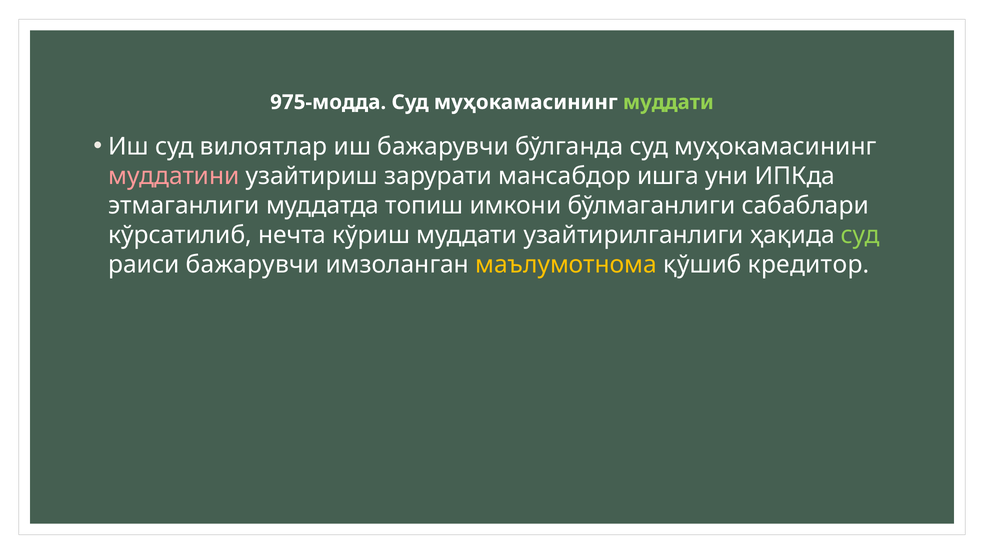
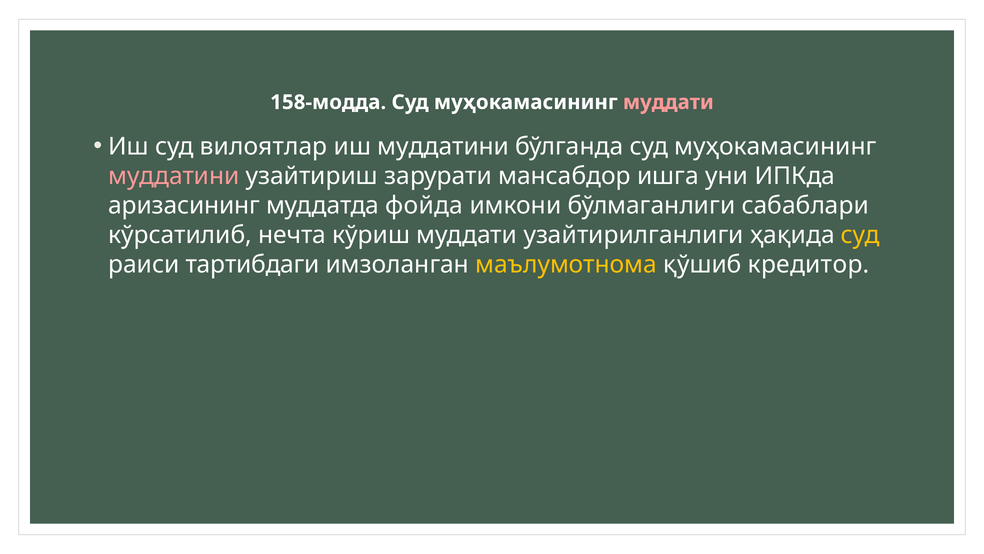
975-модда: 975-модда -> 158-модда
муддати at (668, 102) colour: light green -> pink
иш бажарувчи: бажарувчи -> муддатини
этмаганлиги: этмаганлиги -> аризасининг
топиш: топиш -> фойда
суд at (860, 235) colour: light green -> yellow
раиси бажарувчи: бажарувчи -> тартибдаги
